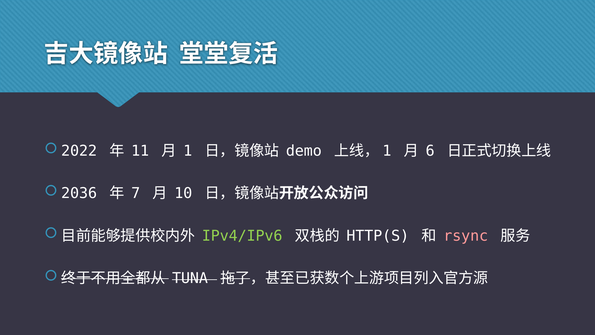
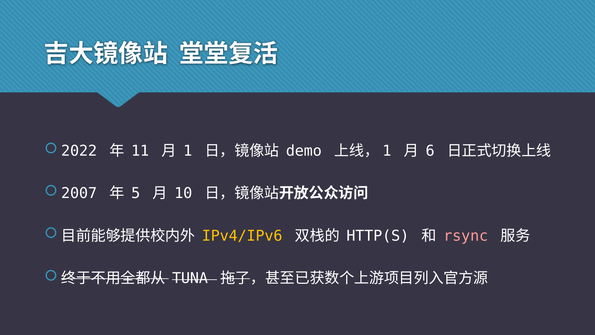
2036: 2036 -> 2007
7: 7 -> 5
IPv4/IPv6 colour: light green -> yellow
